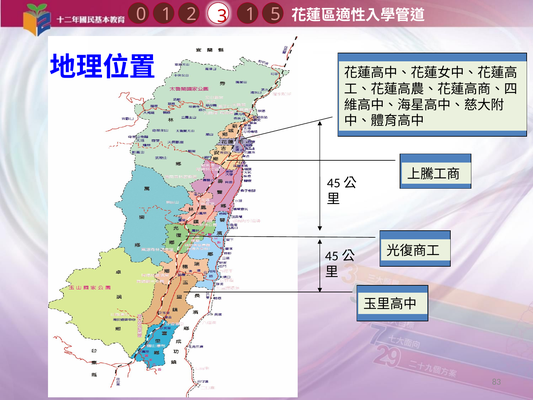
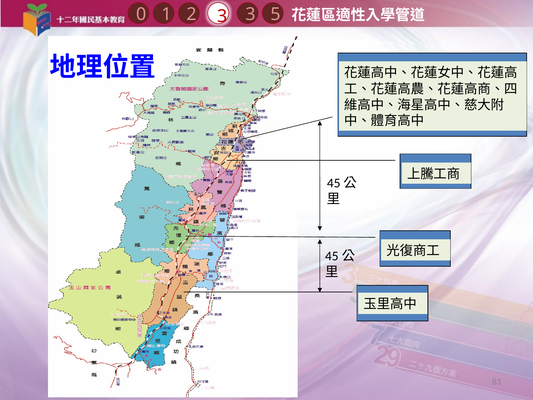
1 1: 1 -> 3
